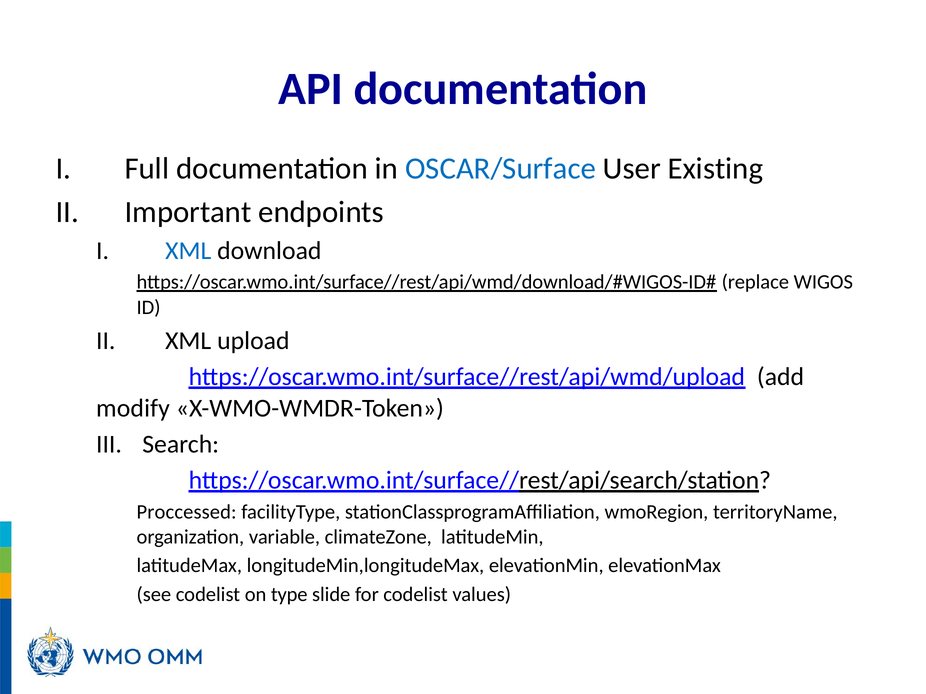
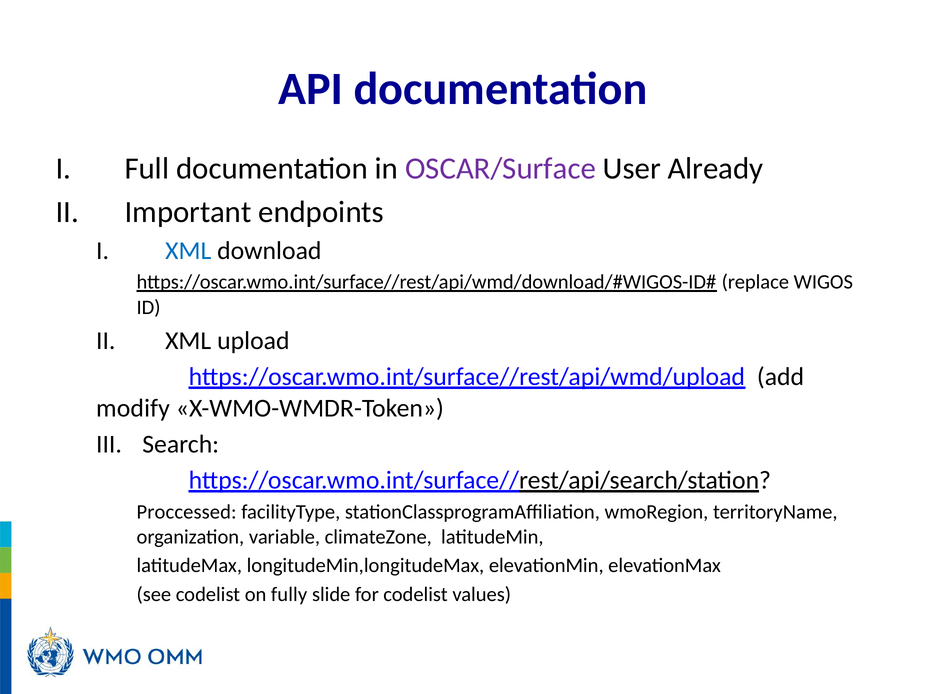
OSCAR/Surface colour: blue -> purple
Existing: Existing -> Already
type: type -> fully
